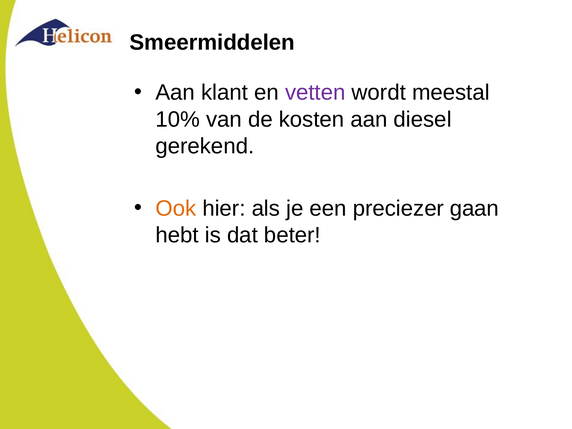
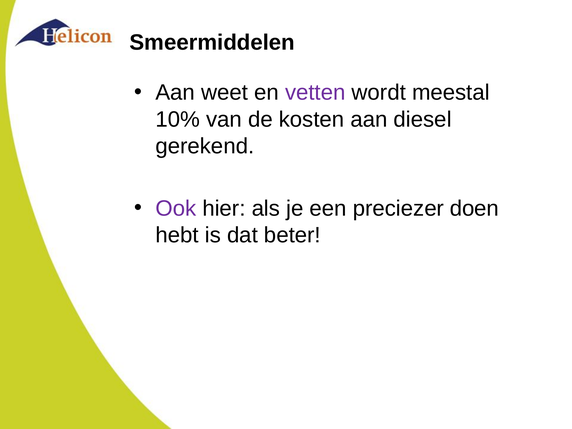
klant: klant -> weet
Ook colour: orange -> purple
gaan: gaan -> doen
